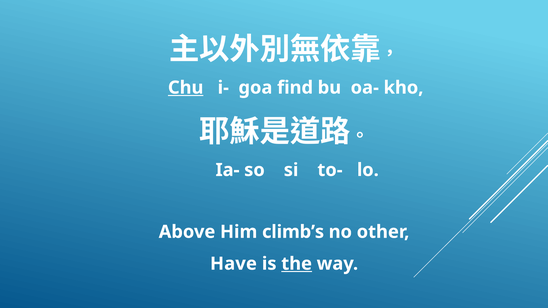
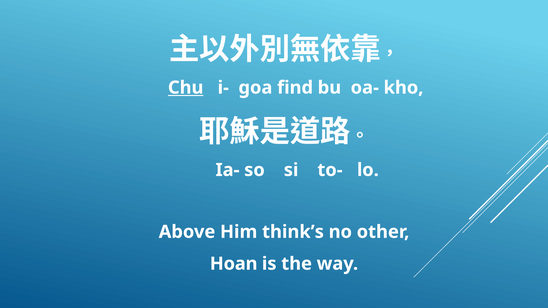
climb’s: climb’s -> think’s
Have: Have -> Hoan
the underline: present -> none
